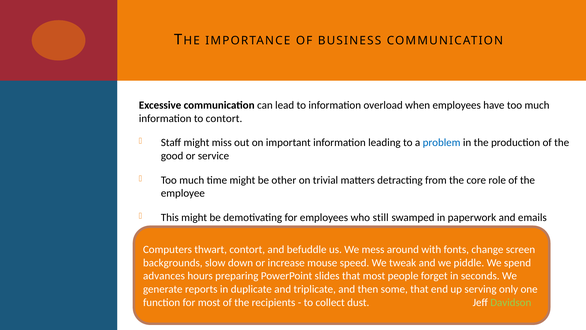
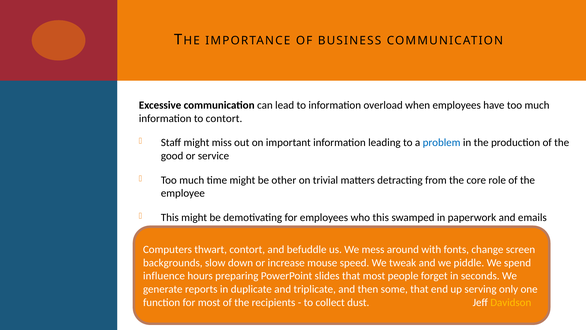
who still: still -> this
advances: advances -> influence
Davidson colour: light green -> yellow
